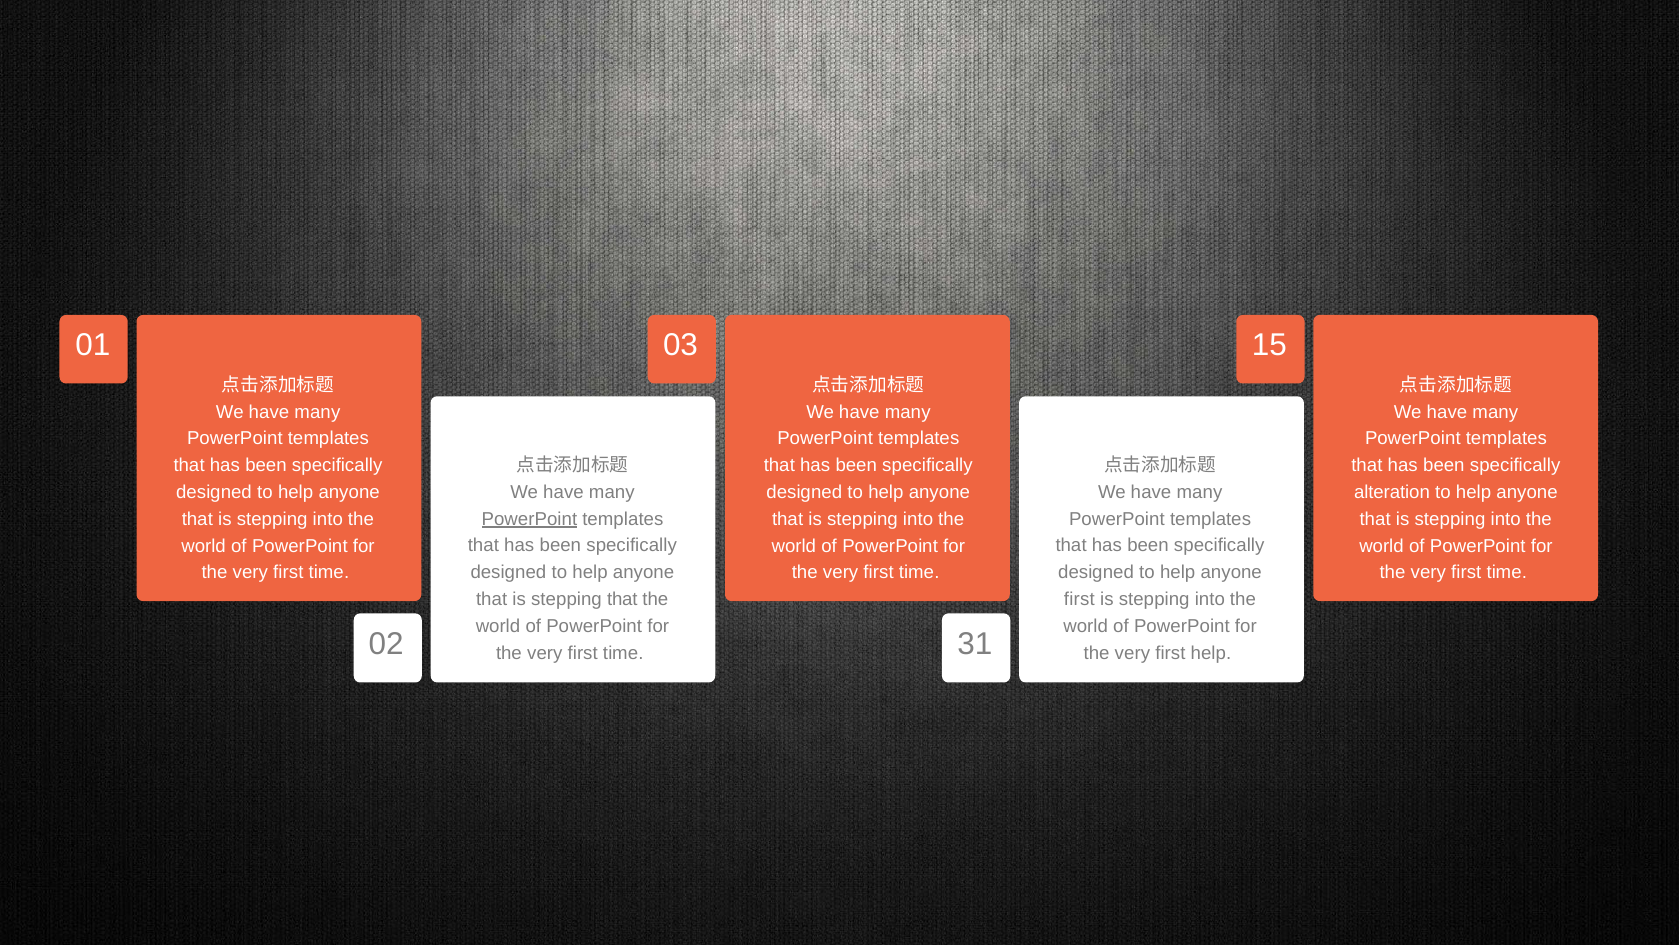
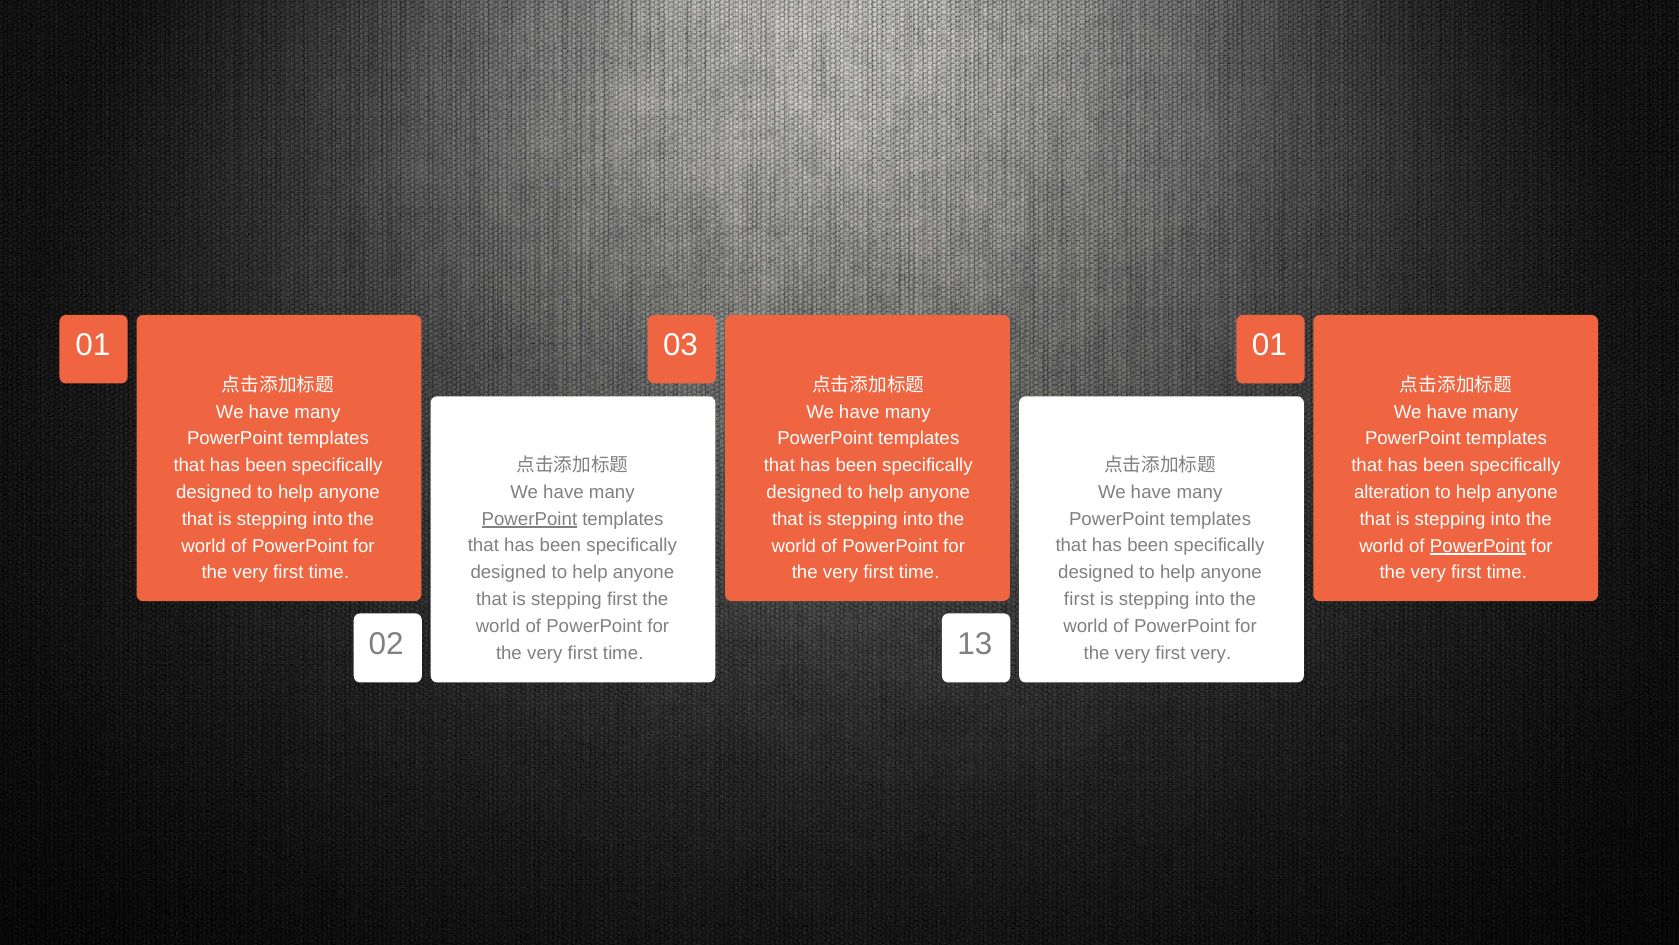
03 15: 15 -> 01
PowerPoint at (1478, 546) underline: none -> present
stepping that: that -> first
31: 31 -> 13
first help: help -> very
